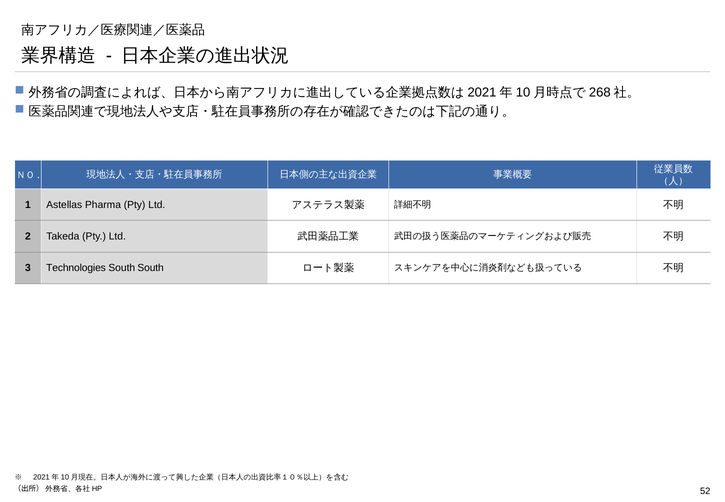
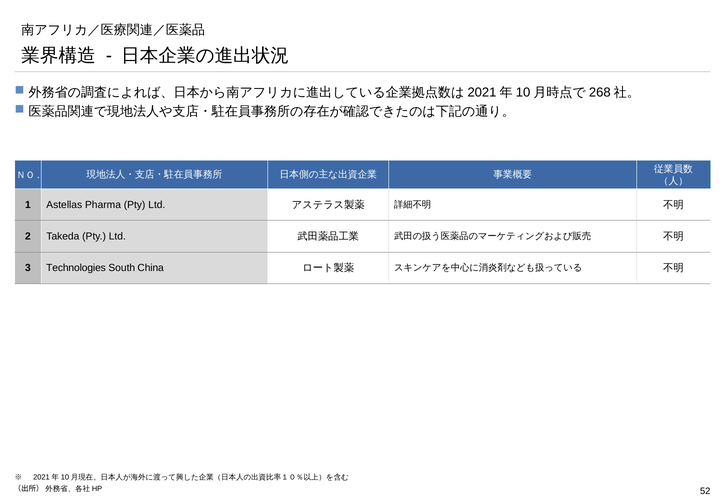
South South: South -> China
